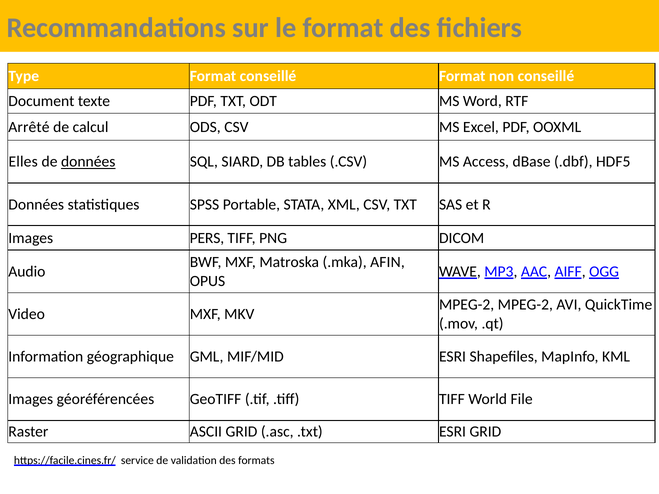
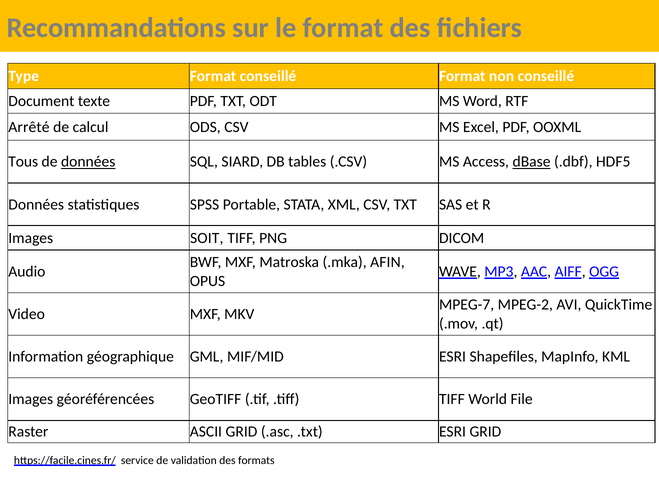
Elles: Elles -> Tous
dBase underline: none -> present
PERS: PERS -> SOIT
MPEG-2 at (467, 305): MPEG-2 -> MPEG-7
